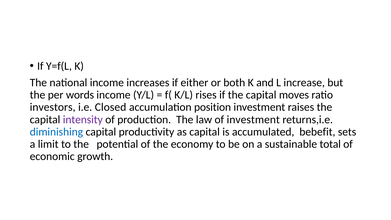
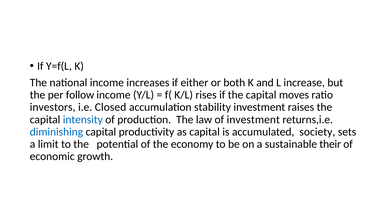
words: words -> follow
position: position -> stability
intensity colour: purple -> blue
bebefit: bebefit -> society
total: total -> their
